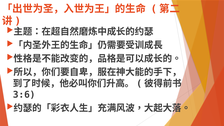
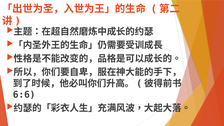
3:6: 3:6 -> 6:6
